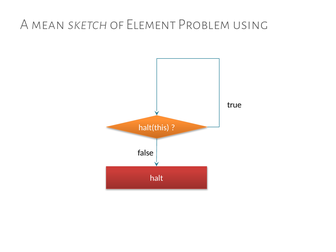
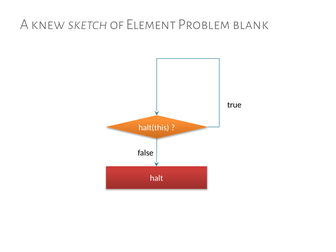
mean: mean -> knew
using: using -> blank
